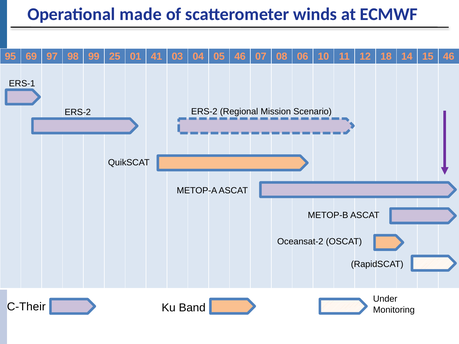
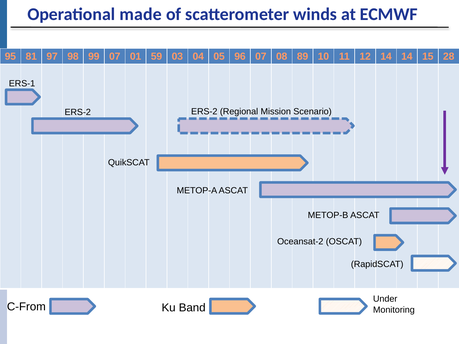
69: 69 -> 81
99 25: 25 -> 07
41: 41 -> 59
05 46: 46 -> 96
06: 06 -> 89
12 18: 18 -> 14
15 46: 46 -> 28
C-Their: C-Their -> C-From
